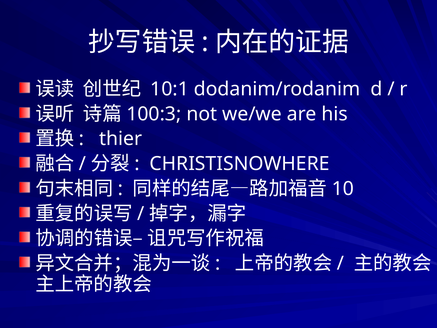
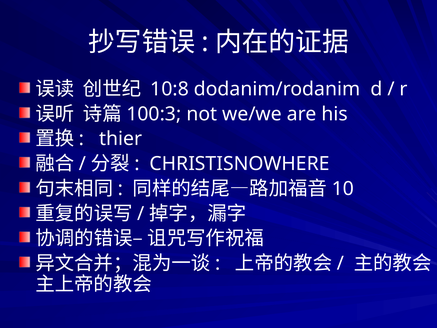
10:1: 10:1 -> 10:8
